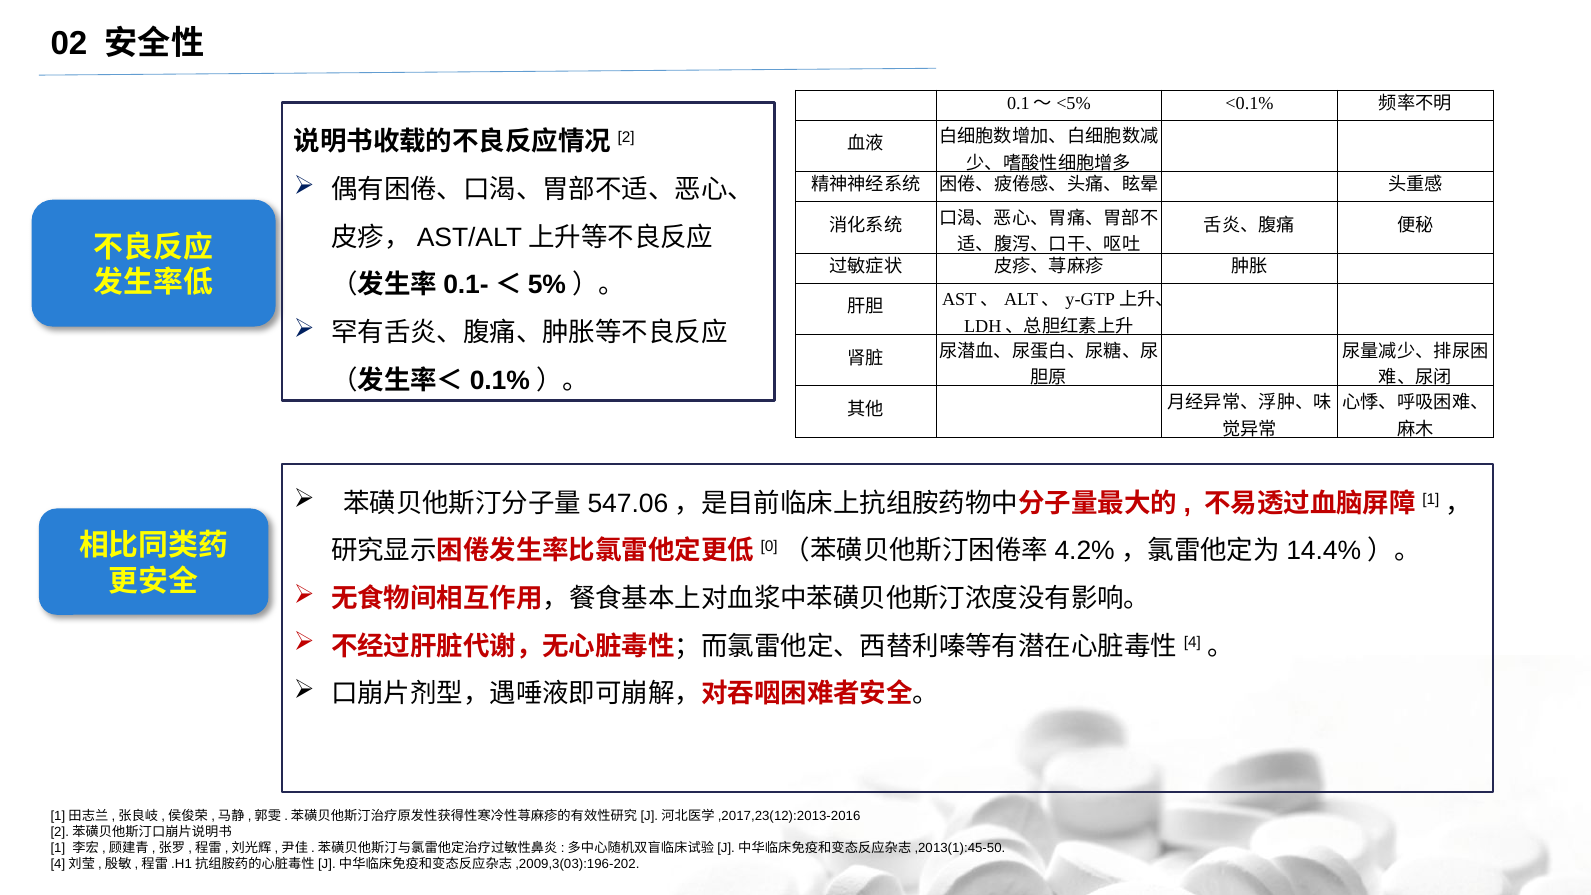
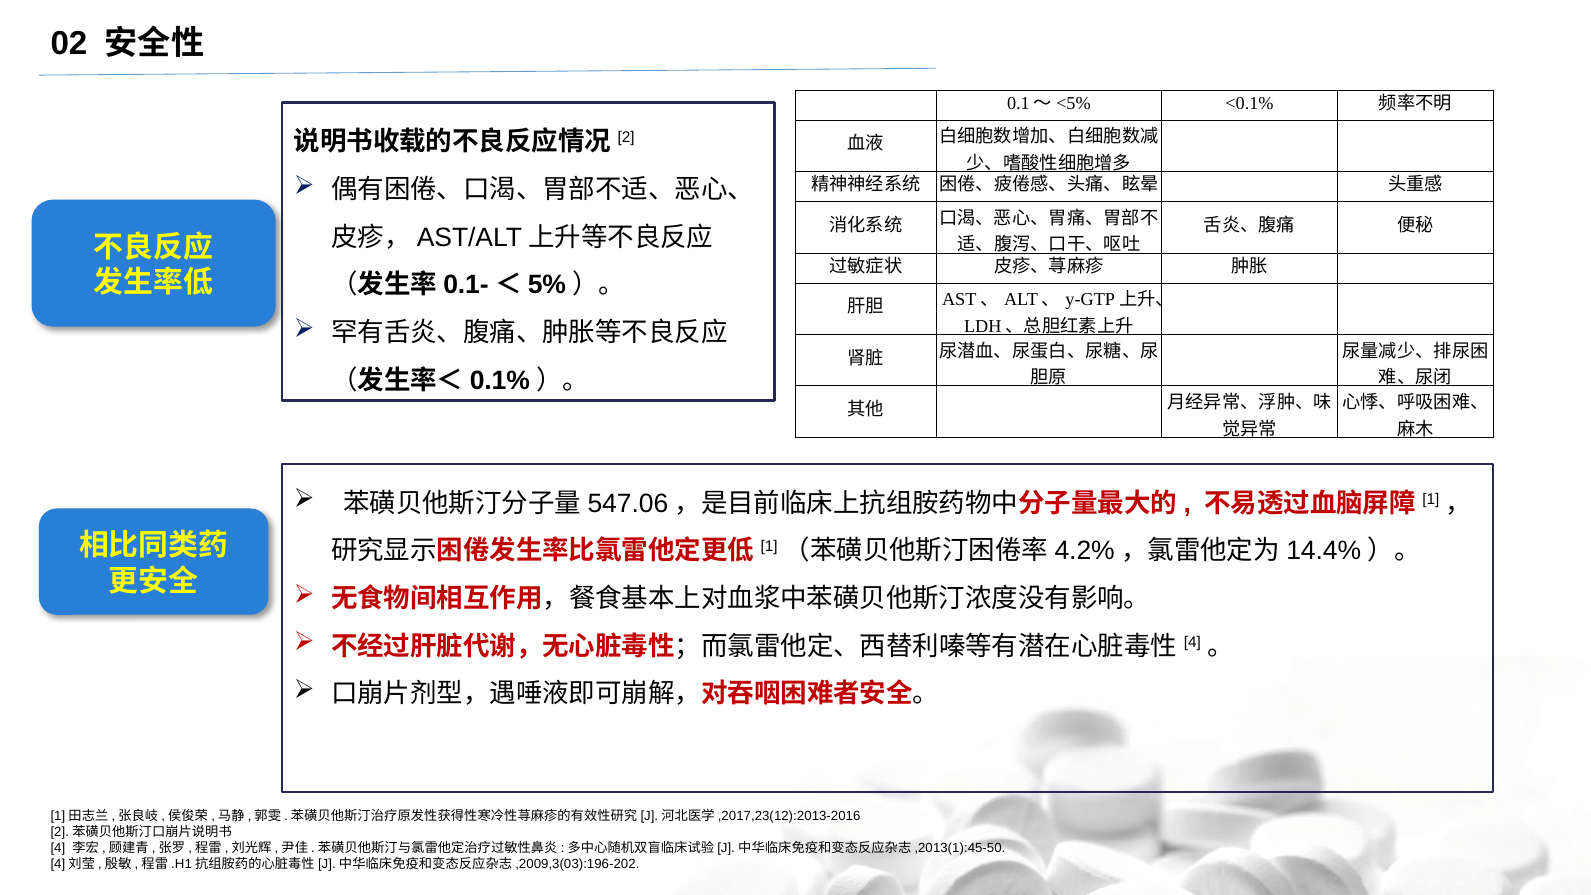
0: 0 -> 1
1 at (58, 848): 1 -> 4
